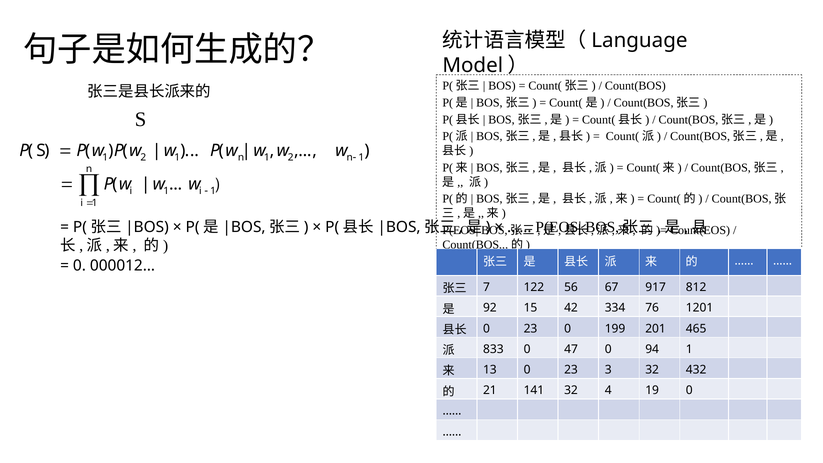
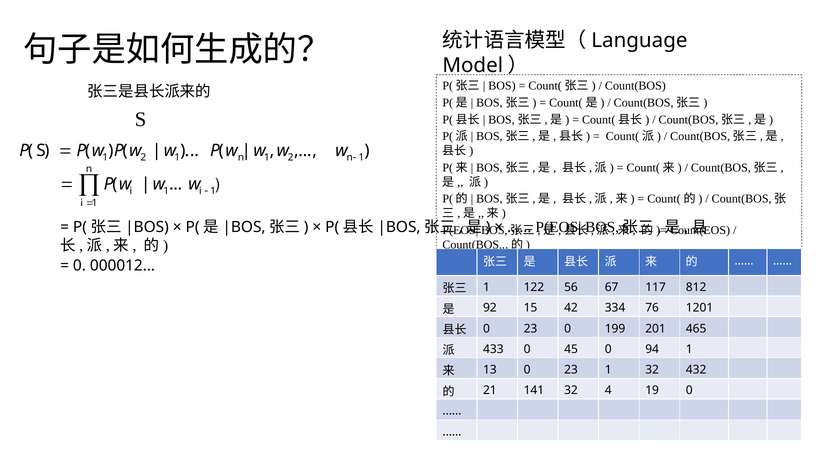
7 at (487, 287): 7 -> 1
917: 917 -> 117
833: 833 -> 433
47: 47 -> 45
23 3: 3 -> 1
